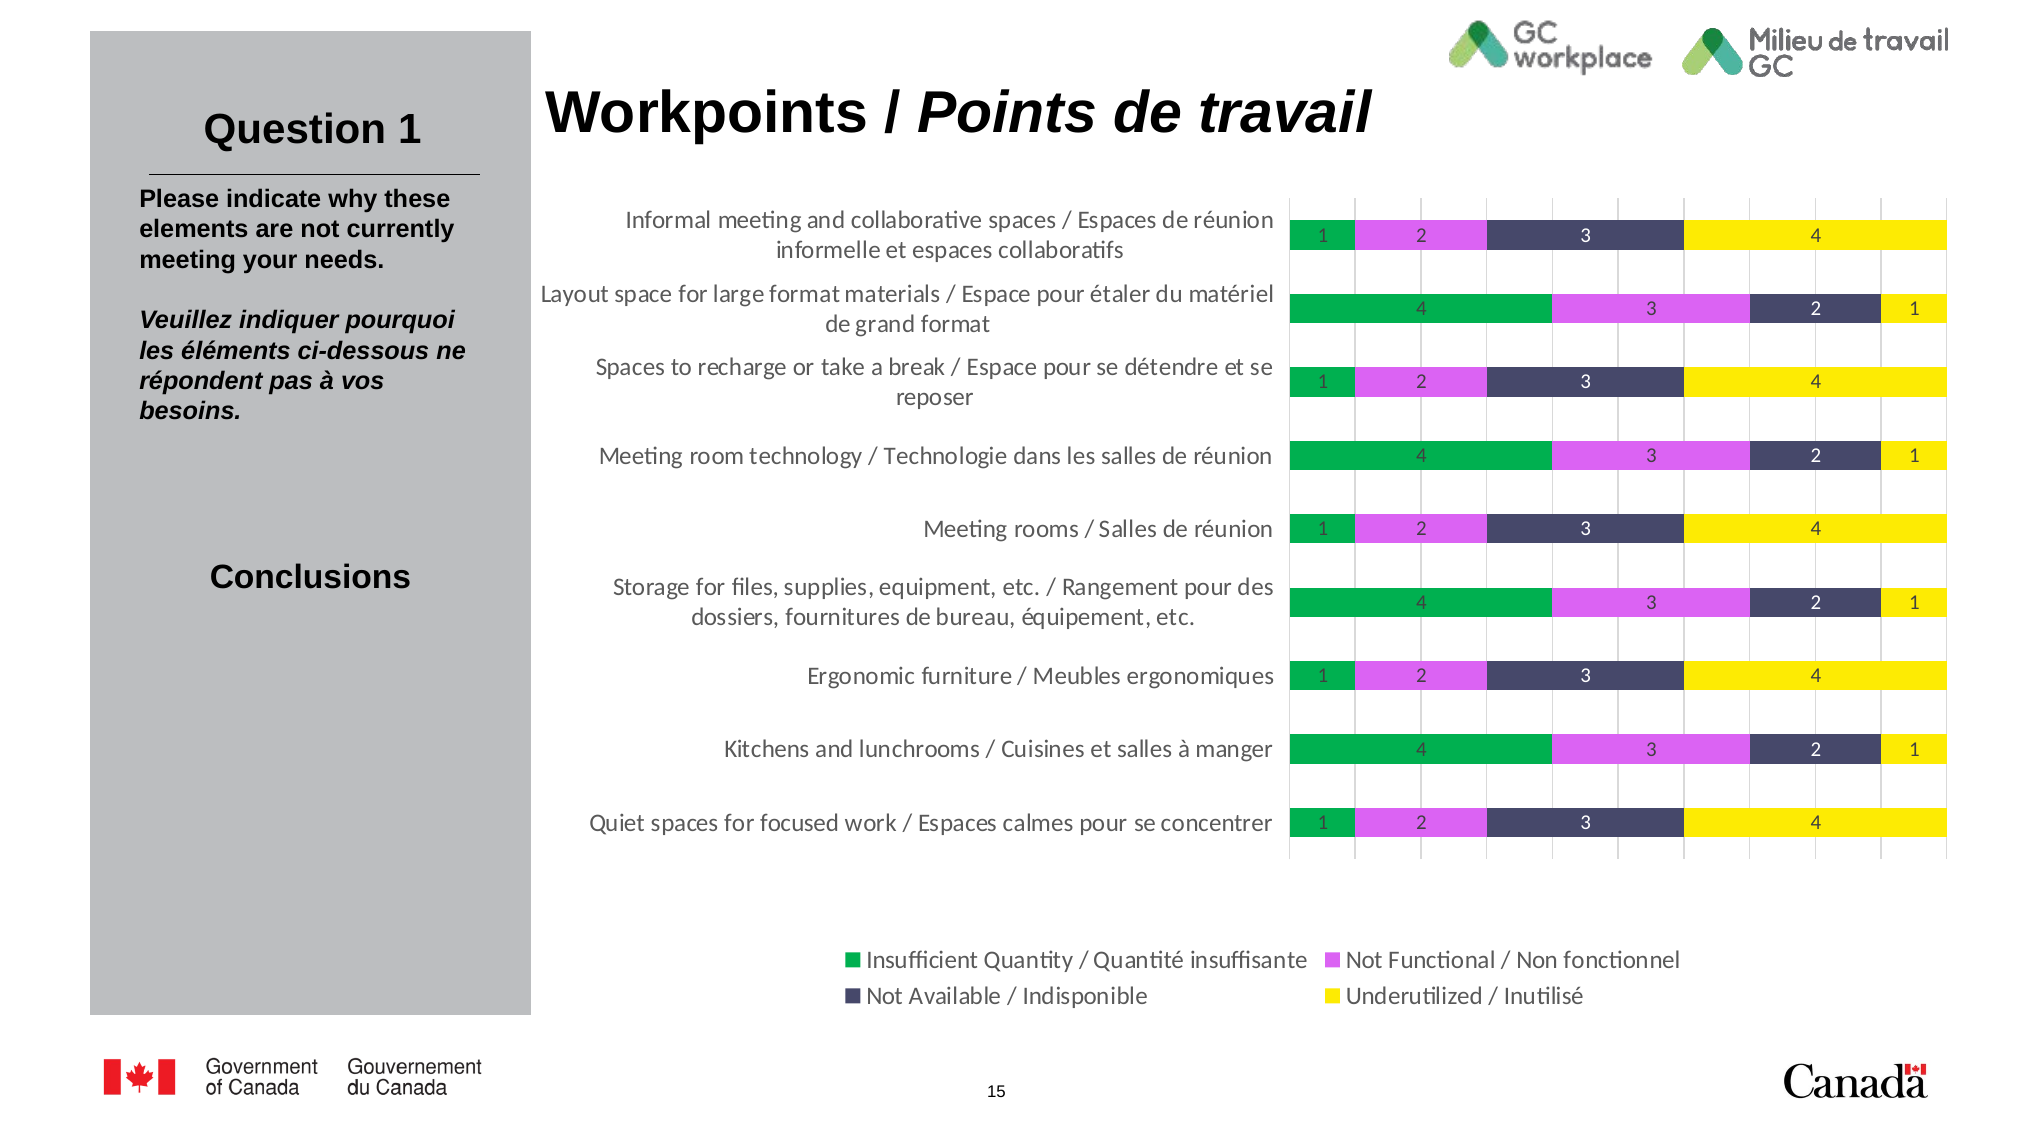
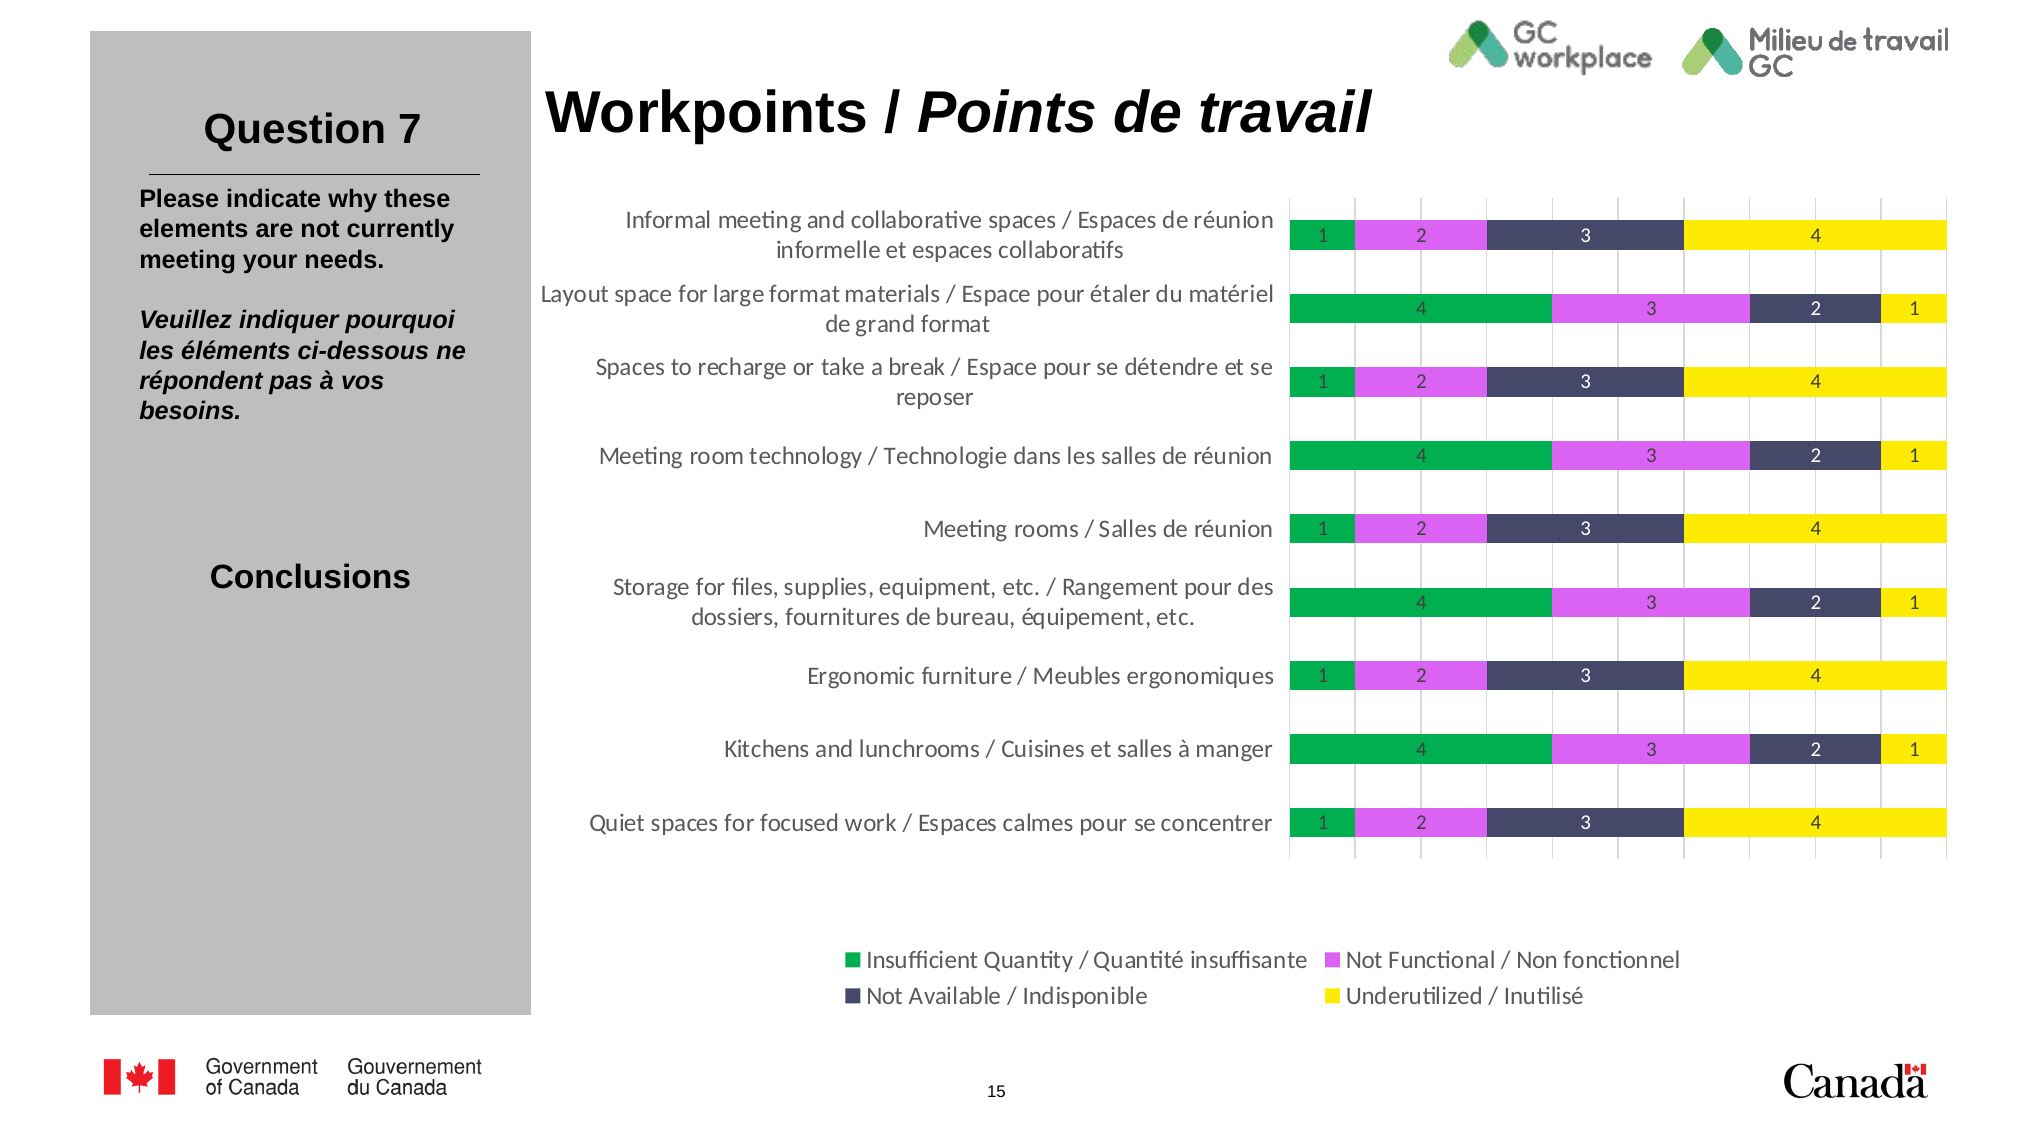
Question 1: 1 -> 7
